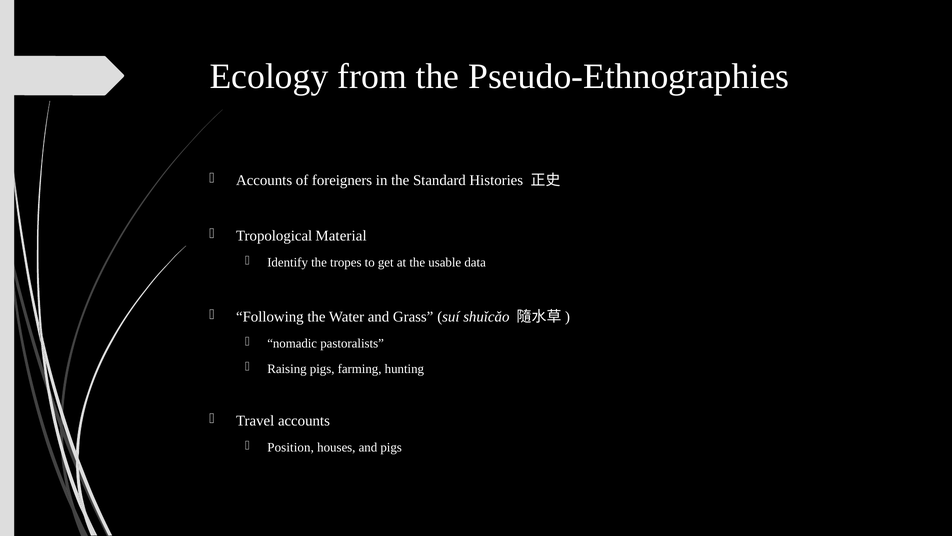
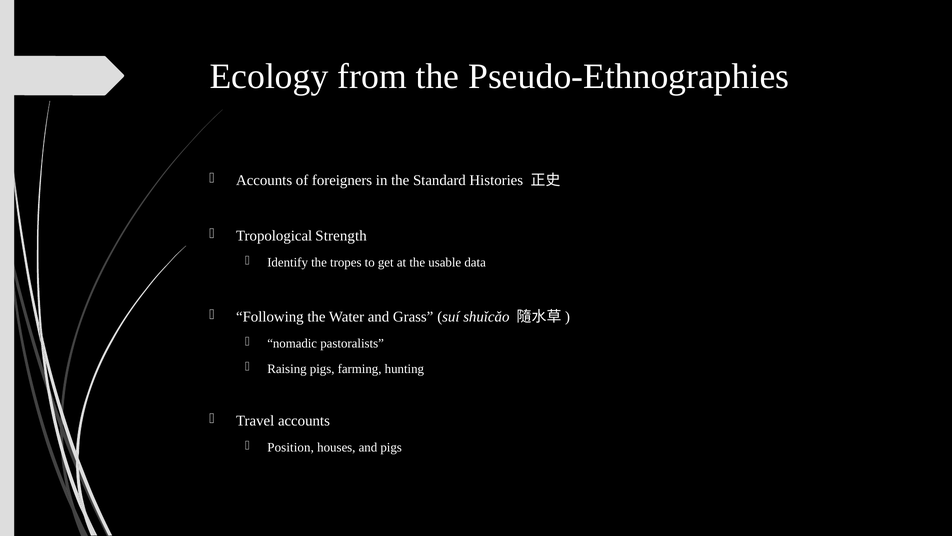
Material: Material -> Strength
